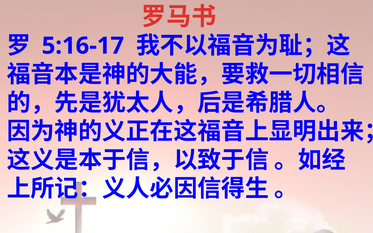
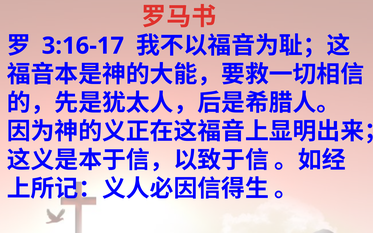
5:16-17: 5:16-17 -> 3:16-17
